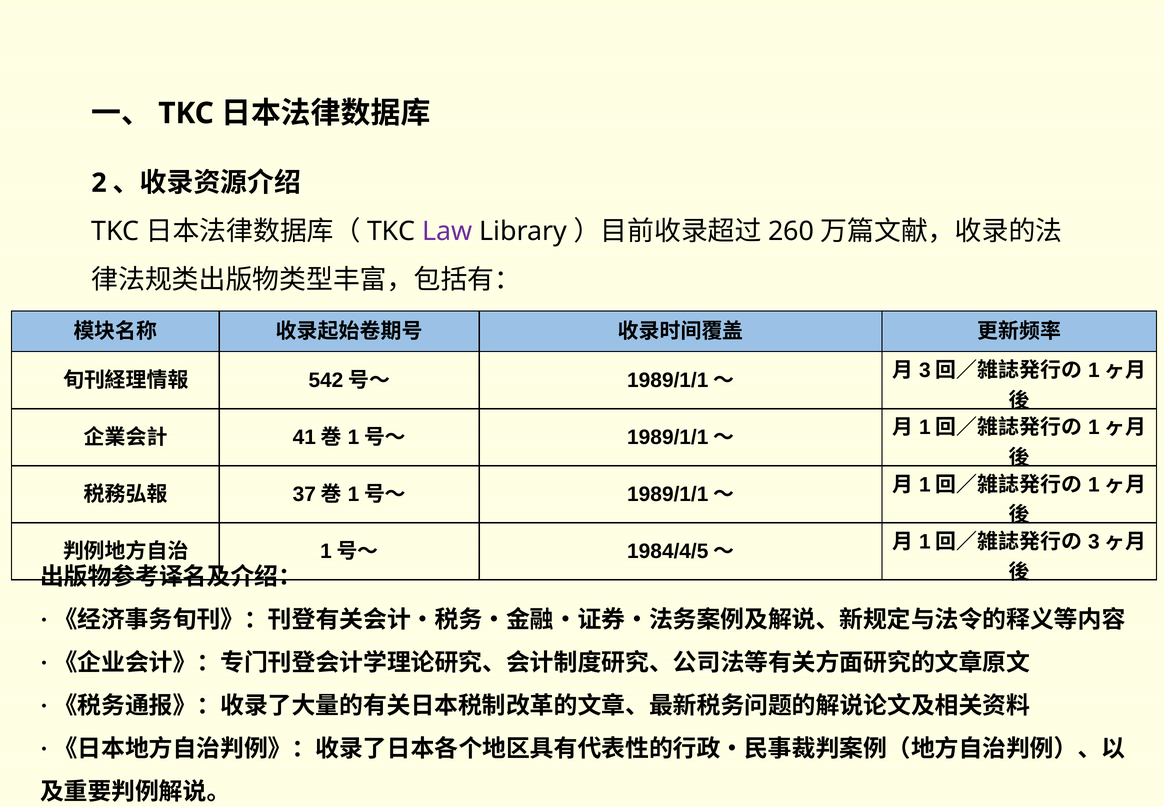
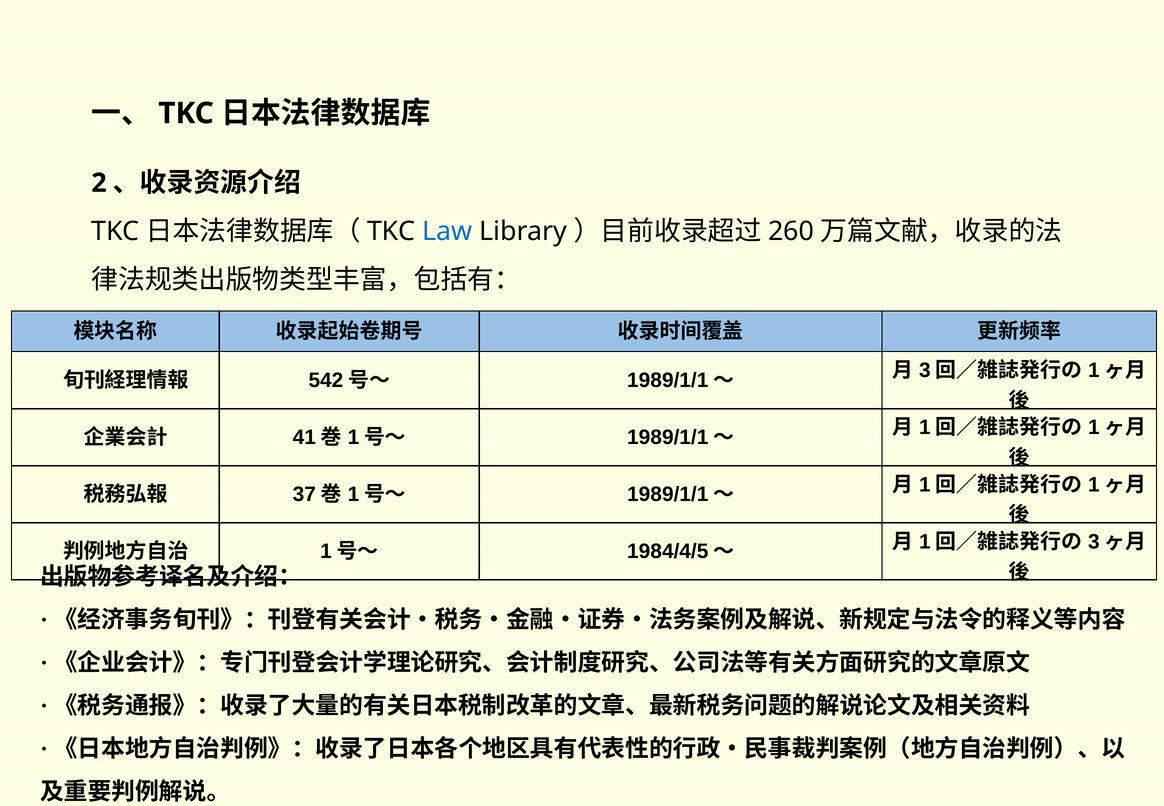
Law colour: purple -> blue
